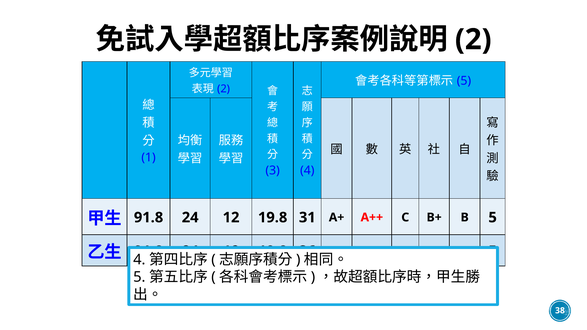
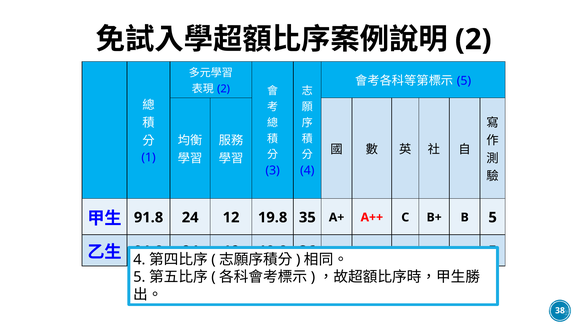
31: 31 -> 35
